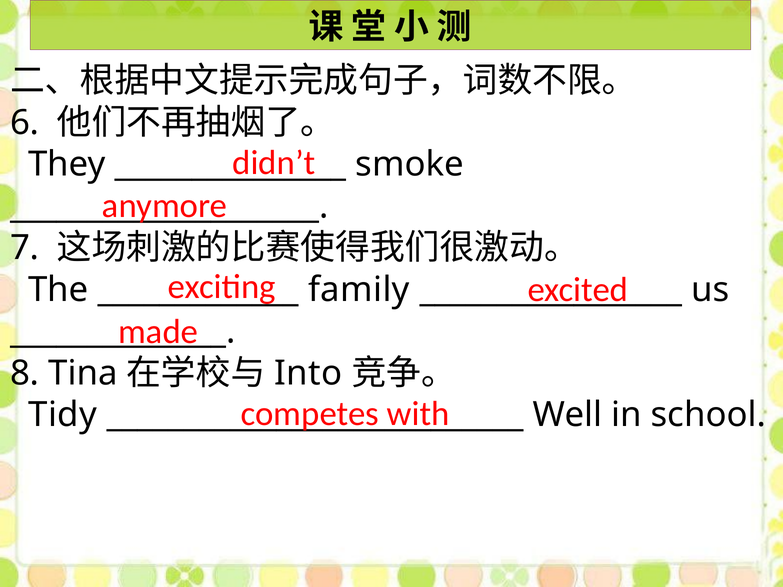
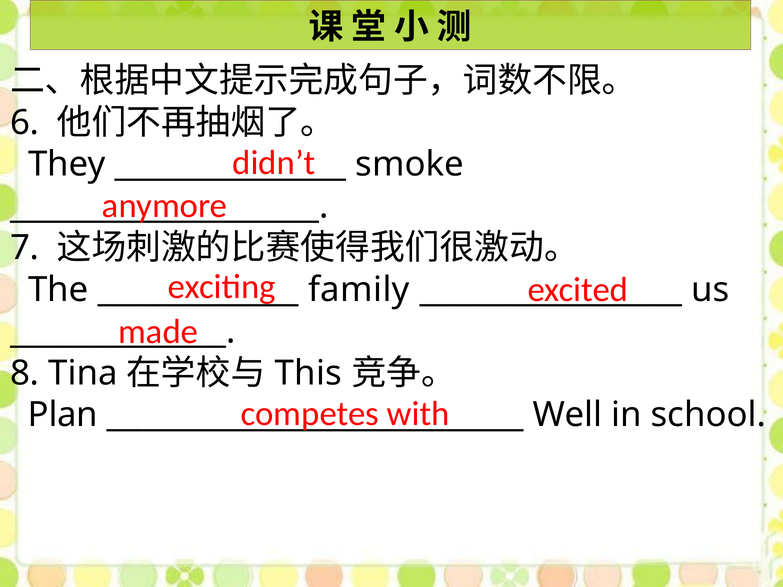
Into: Into -> This
Tidy: Tidy -> Plan
